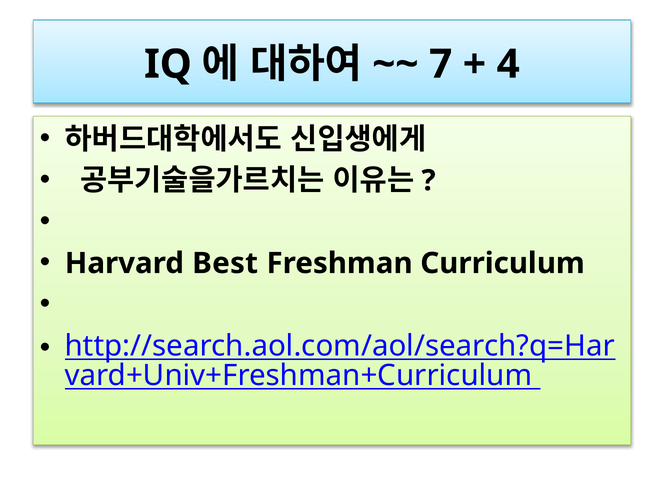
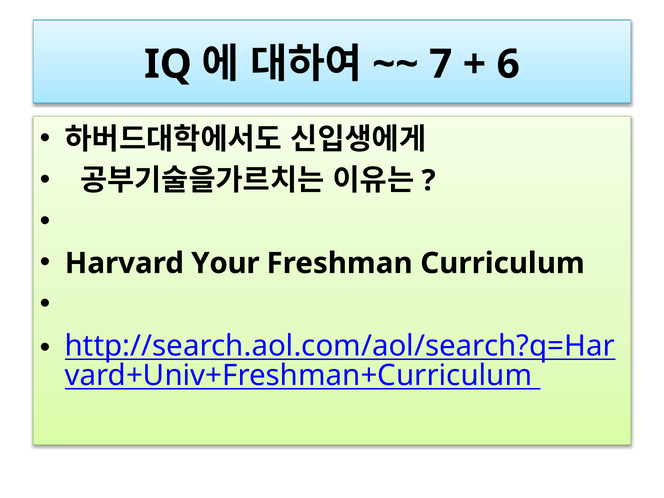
4: 4 -> 6
Best: Best -> Your
